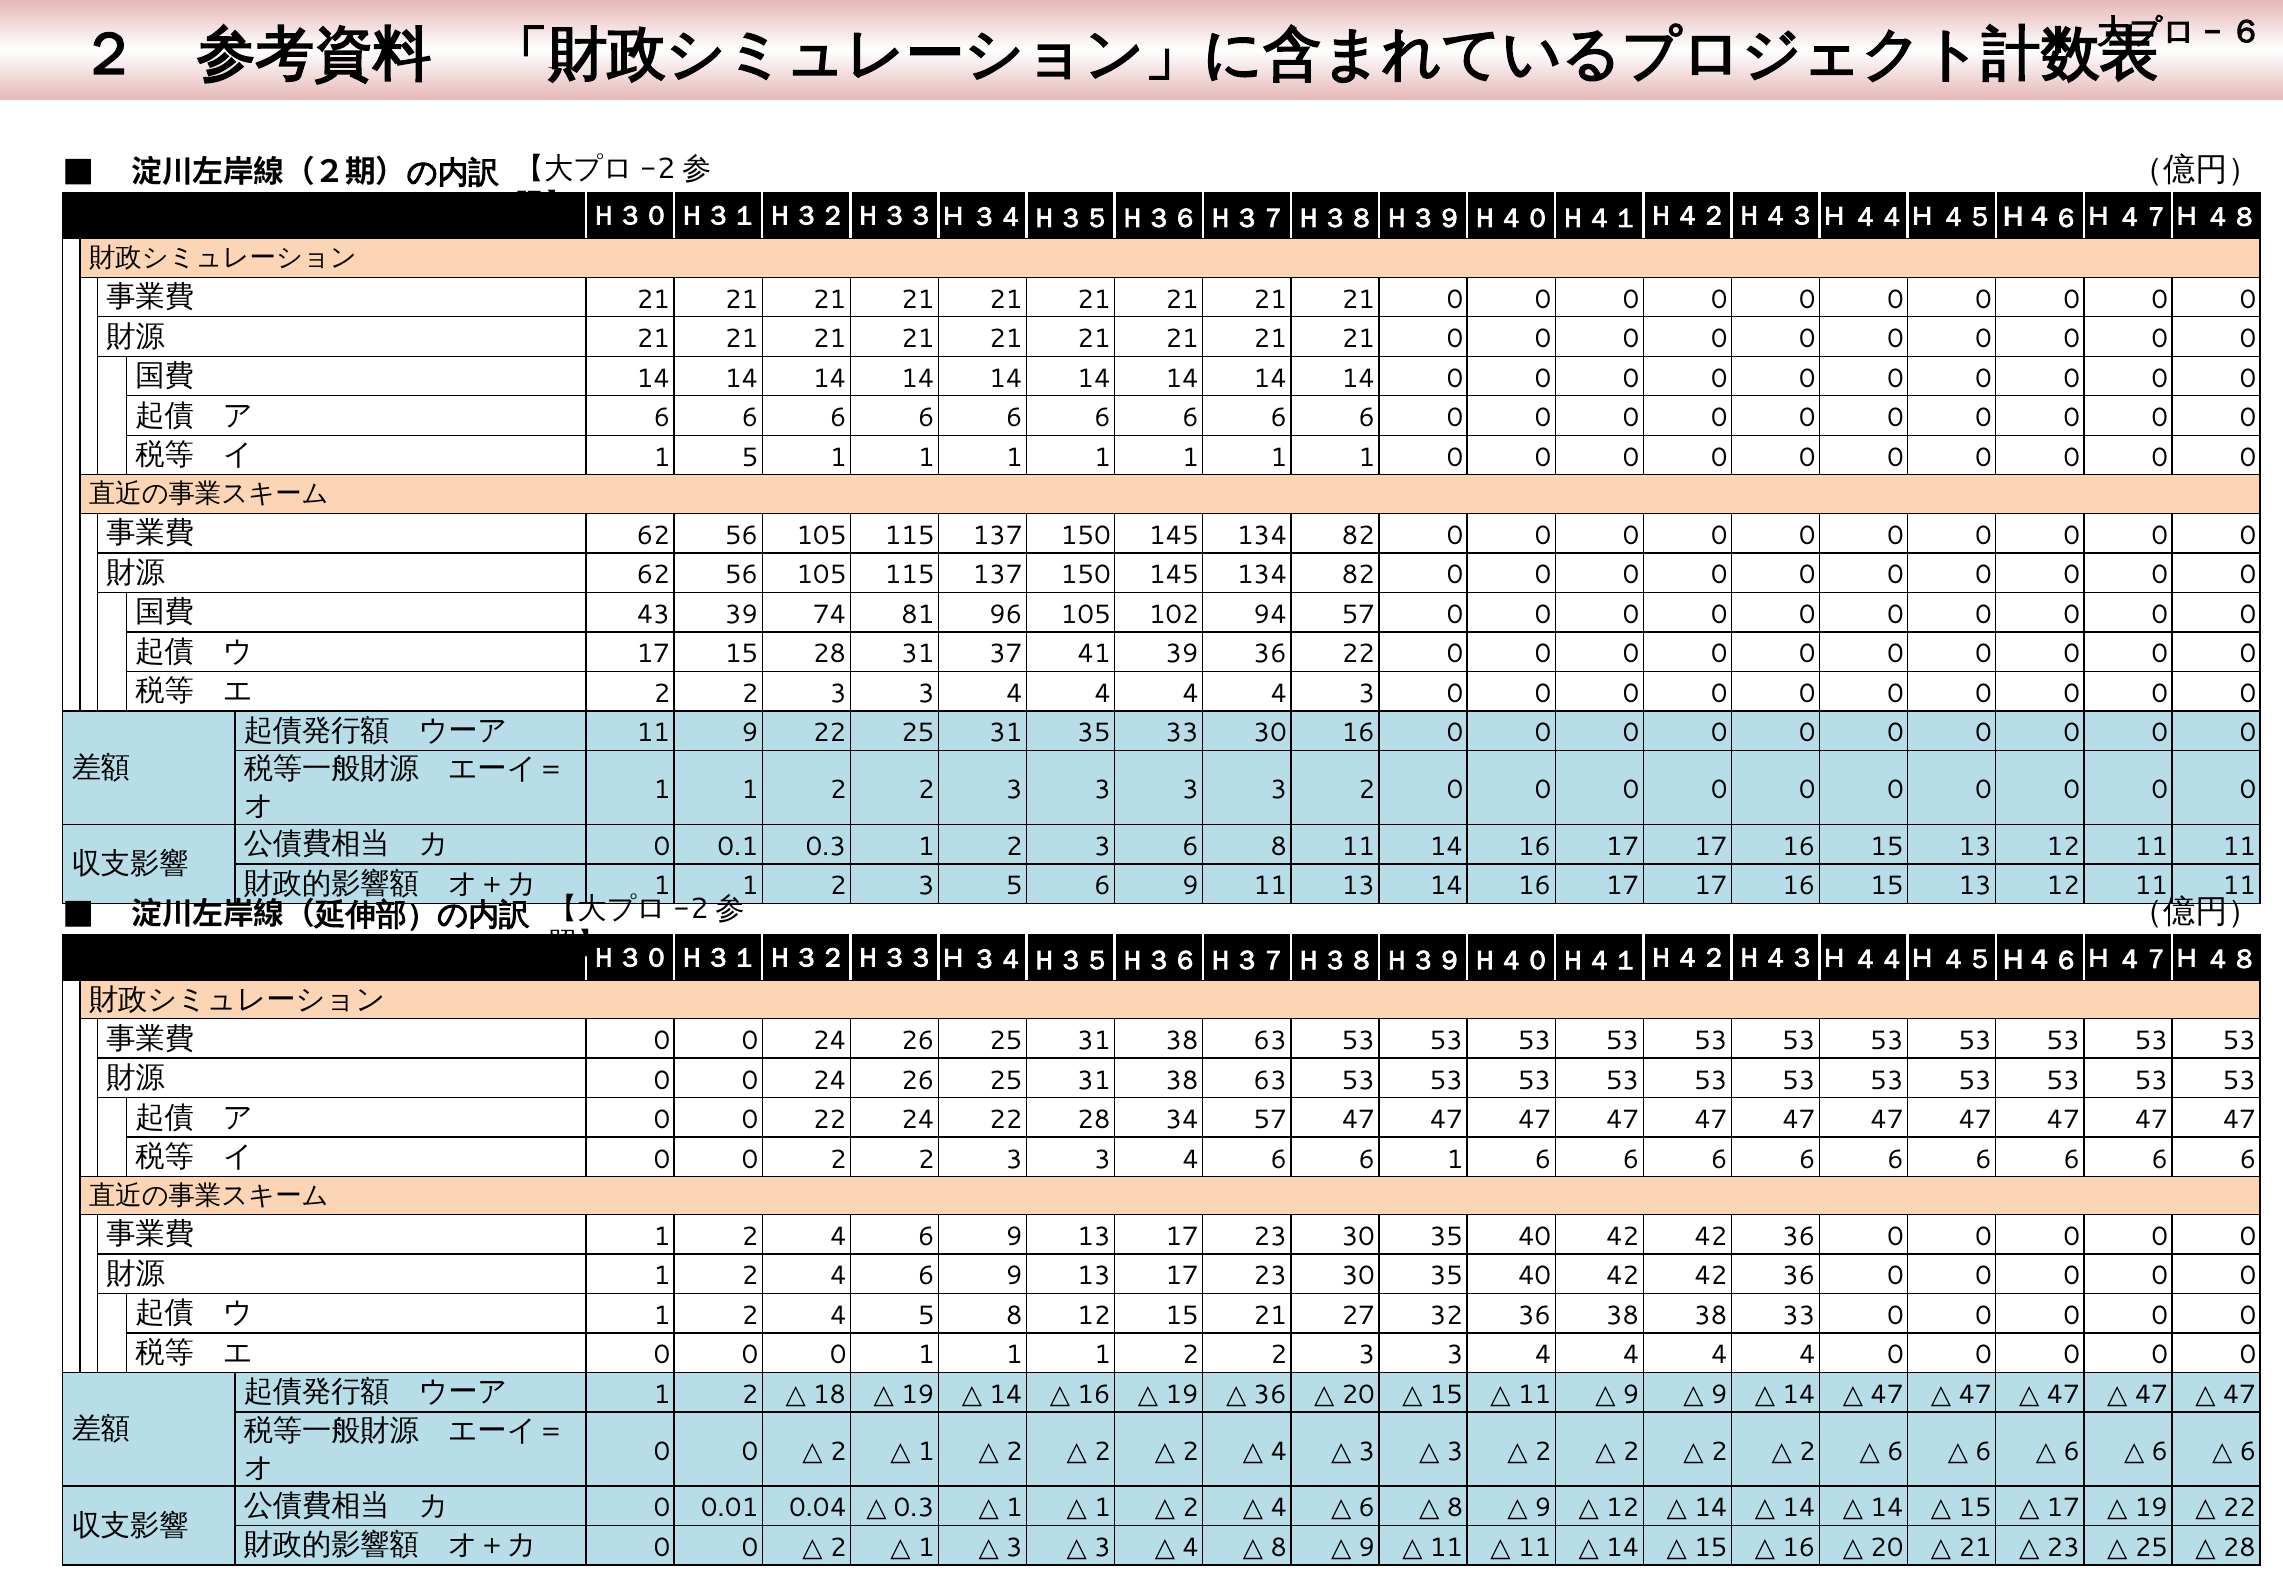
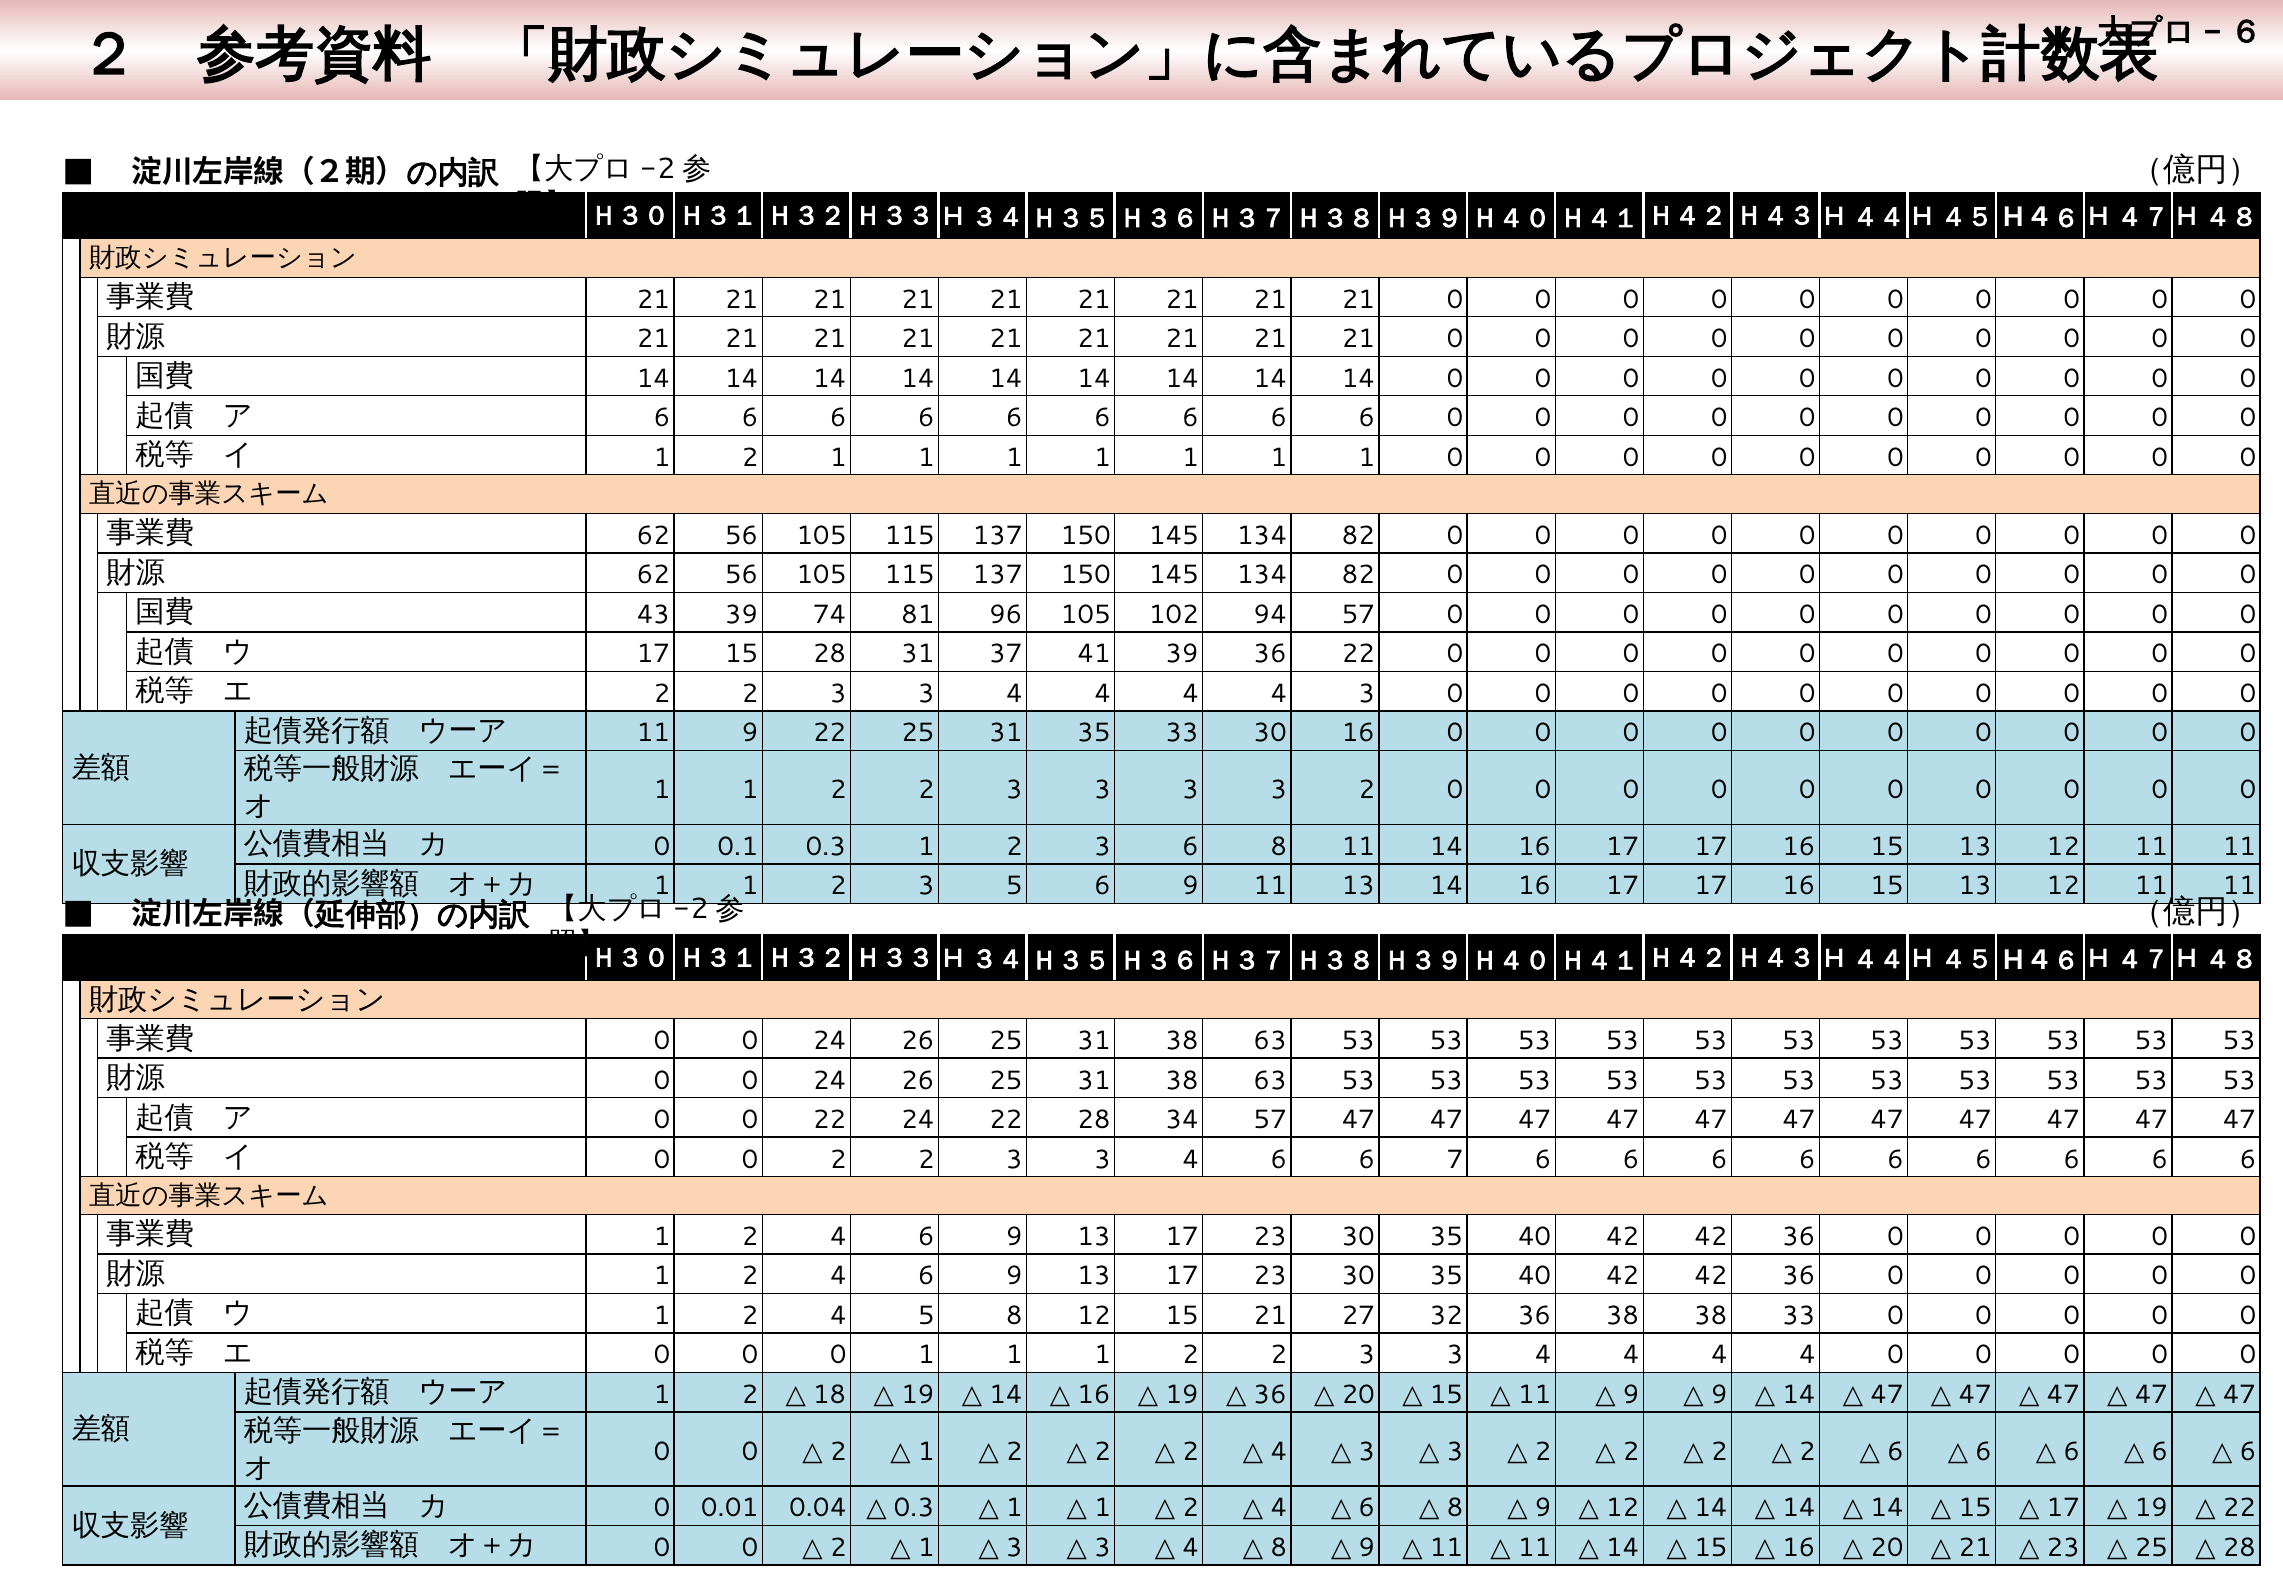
5 at (750, 457): 5 -> 2
6 1: 1 -> 7
